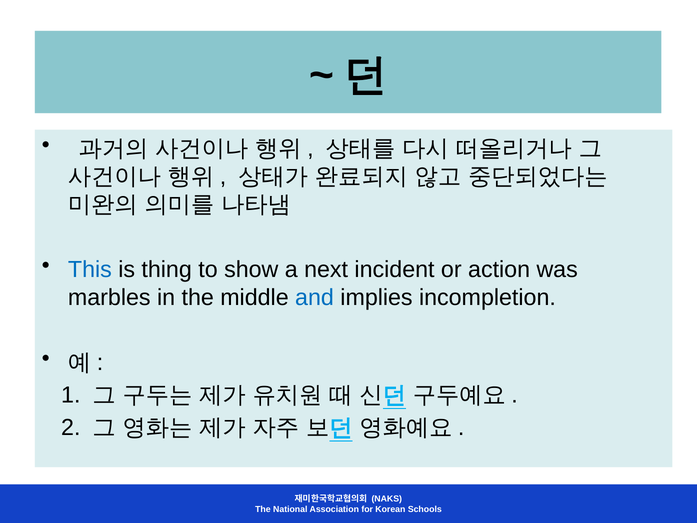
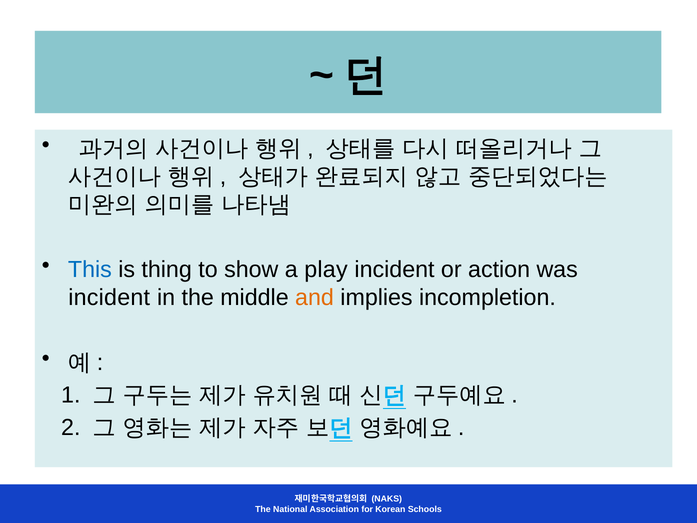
next: next -> play
marbles at (109, 297): marbles -> incident
and colour: blue -> orange
